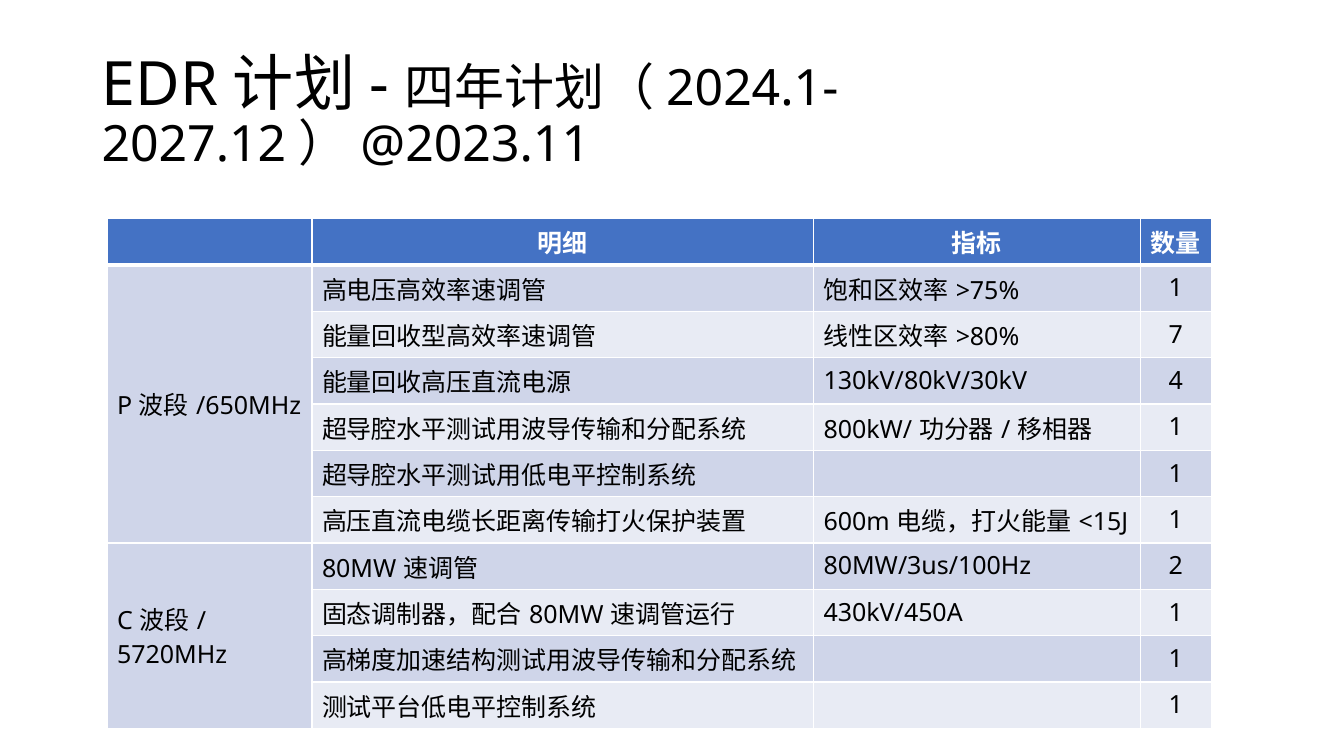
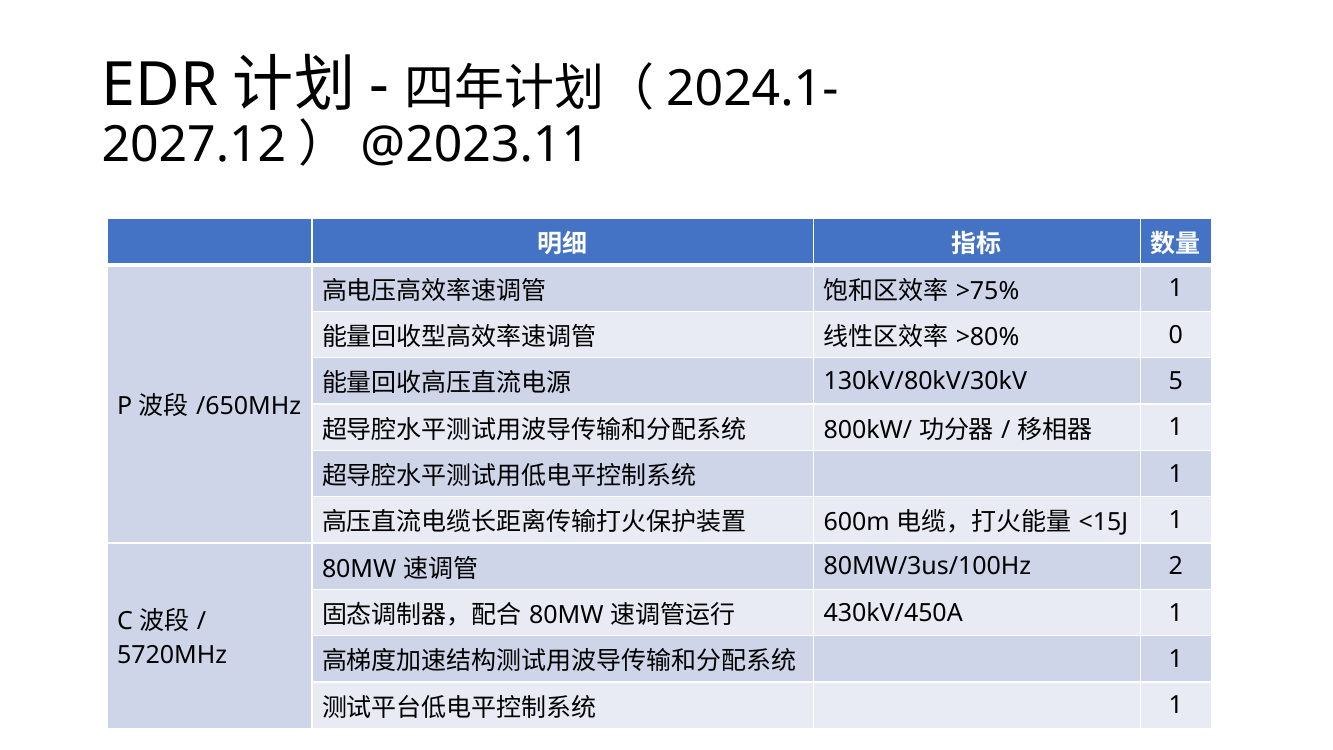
7: 7 -> 0
4: 4 -> 5
